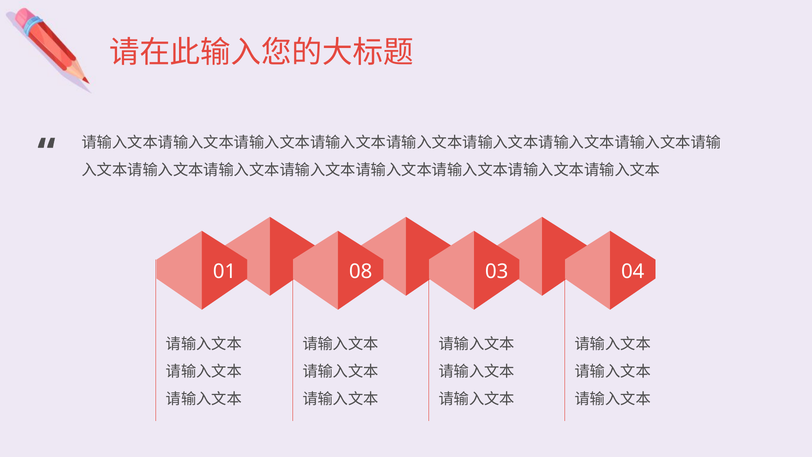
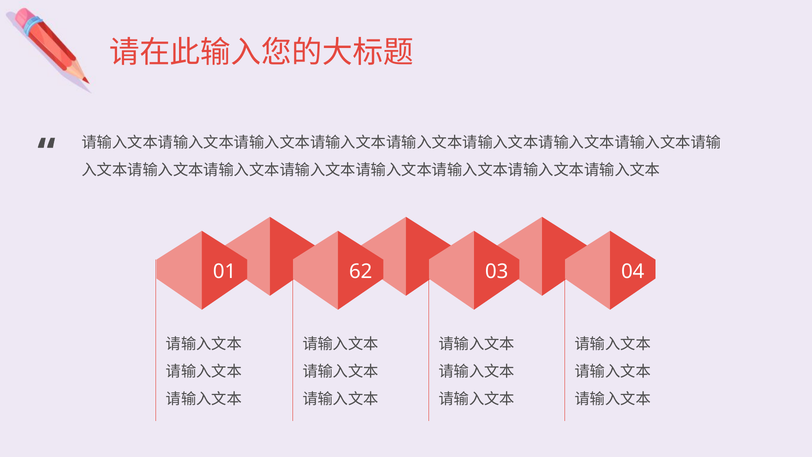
08: 08 -> 62
